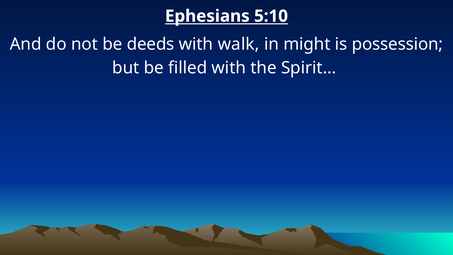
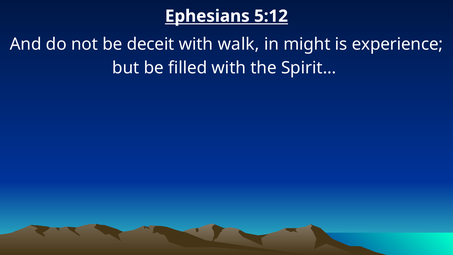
5:10: 5:10 -> 5:12
deeds: deeds -> deceit
possession: possession -> experience
